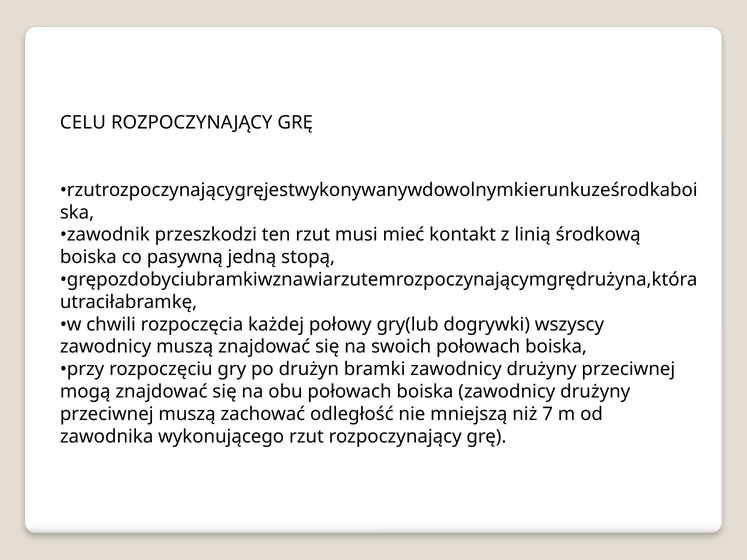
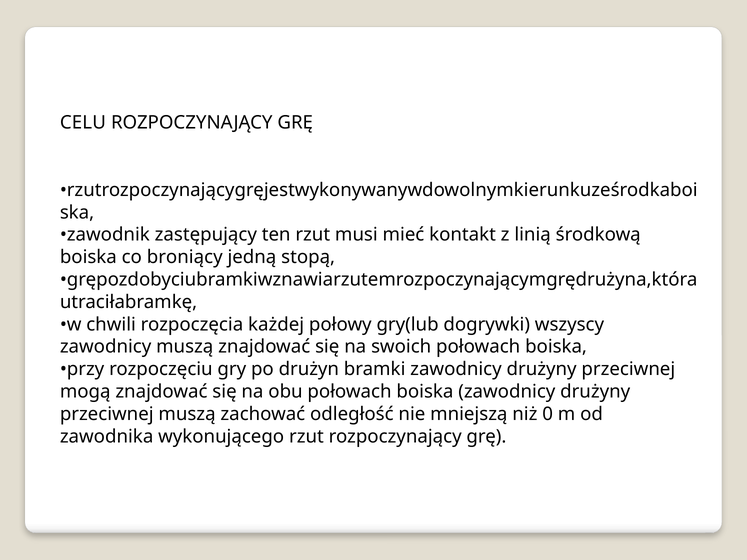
przeszkodzi: przeszkodzi -> zastępujący
pasywną: pasywną -> broniący
7: 7 -> 0
